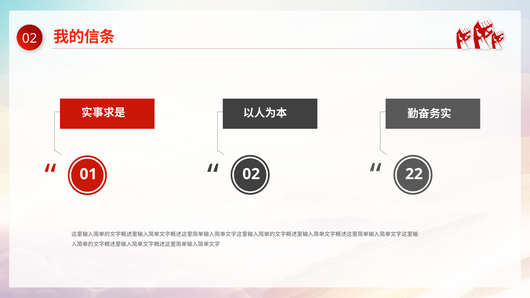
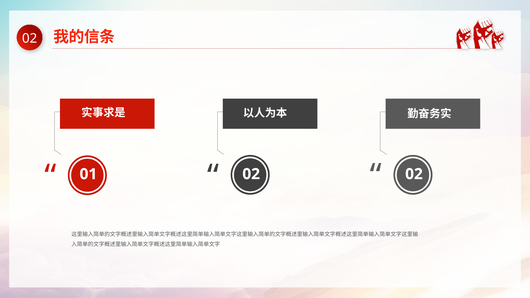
02 22: 22 -> 02
